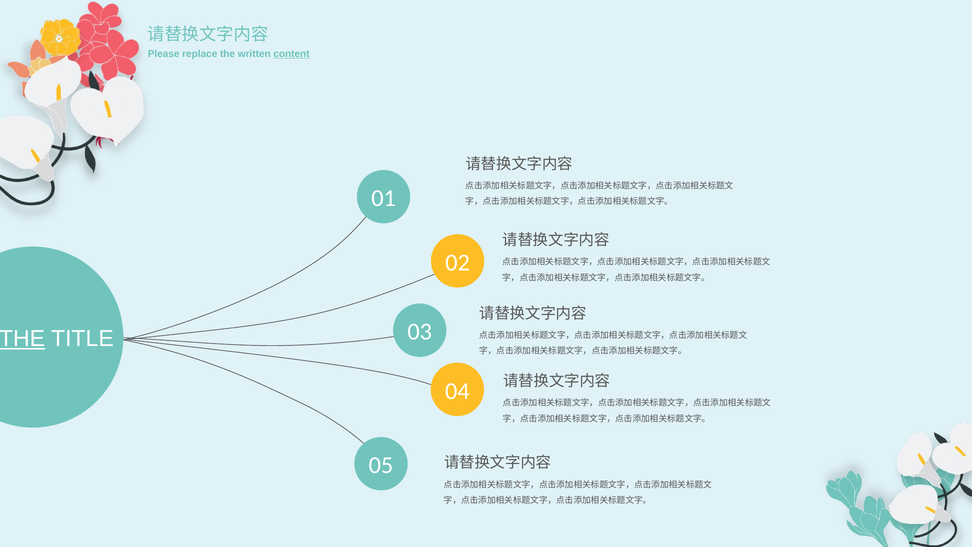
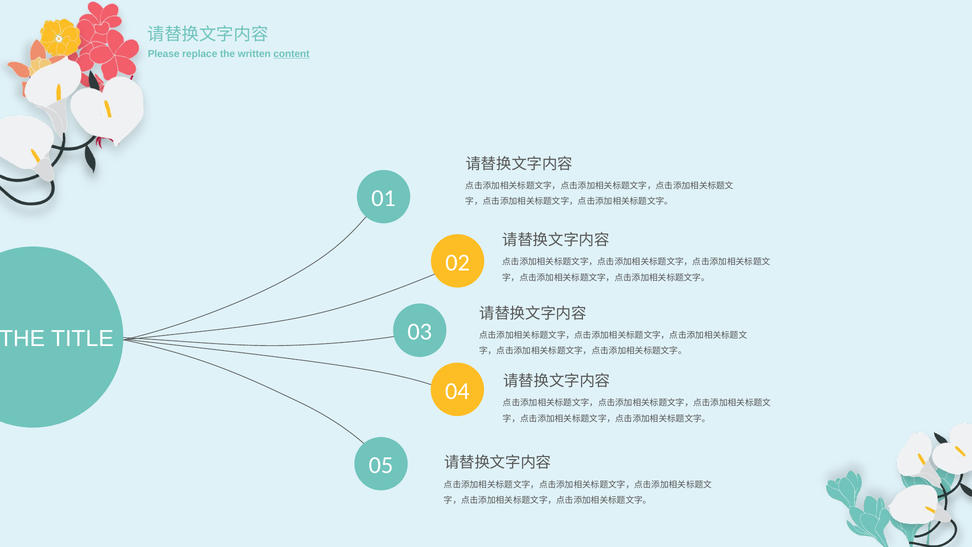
THE at (22, 339) underline: present -> none
